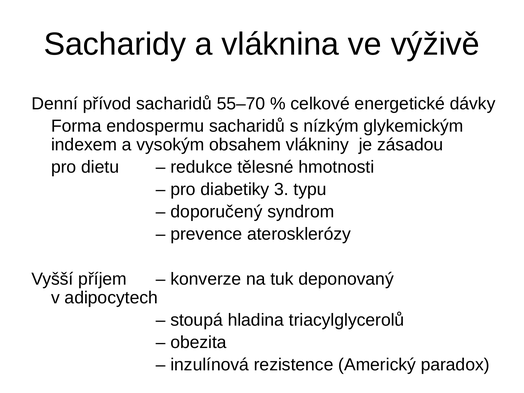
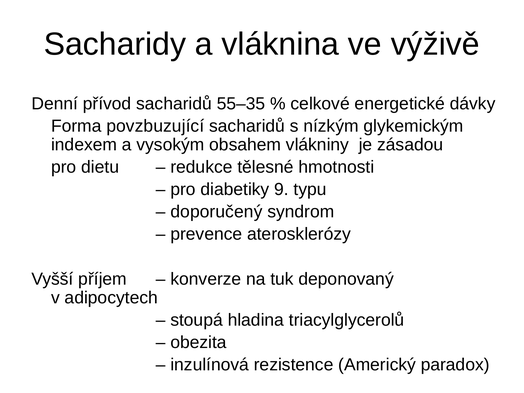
55–70: 55–70 -> 55–35
endospermu: endospermu -> povzbuzující
3: 3 -> 9
